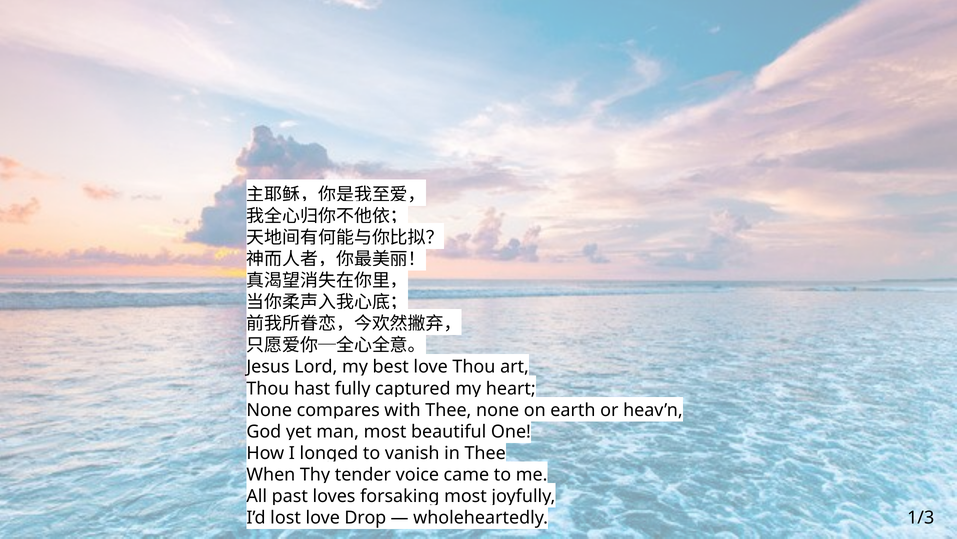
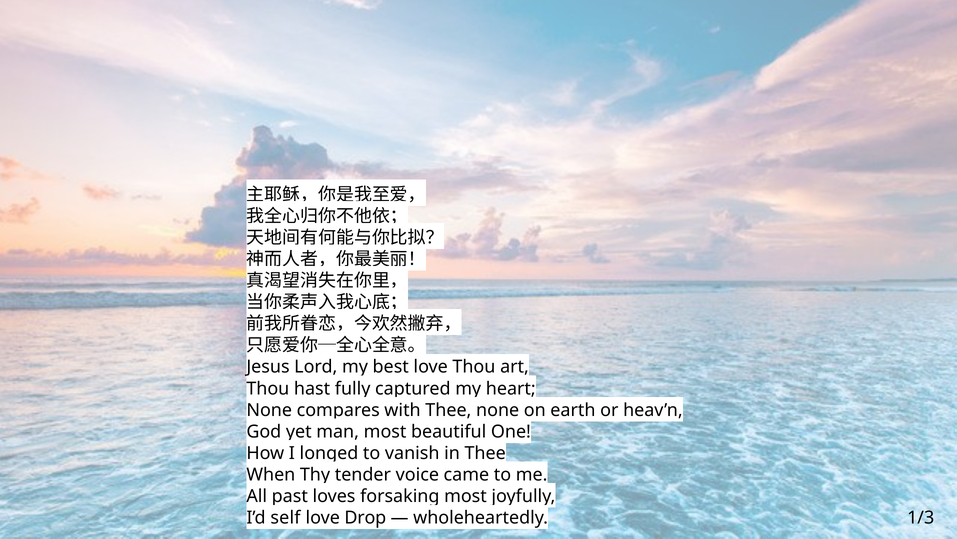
lost: lost -> self
